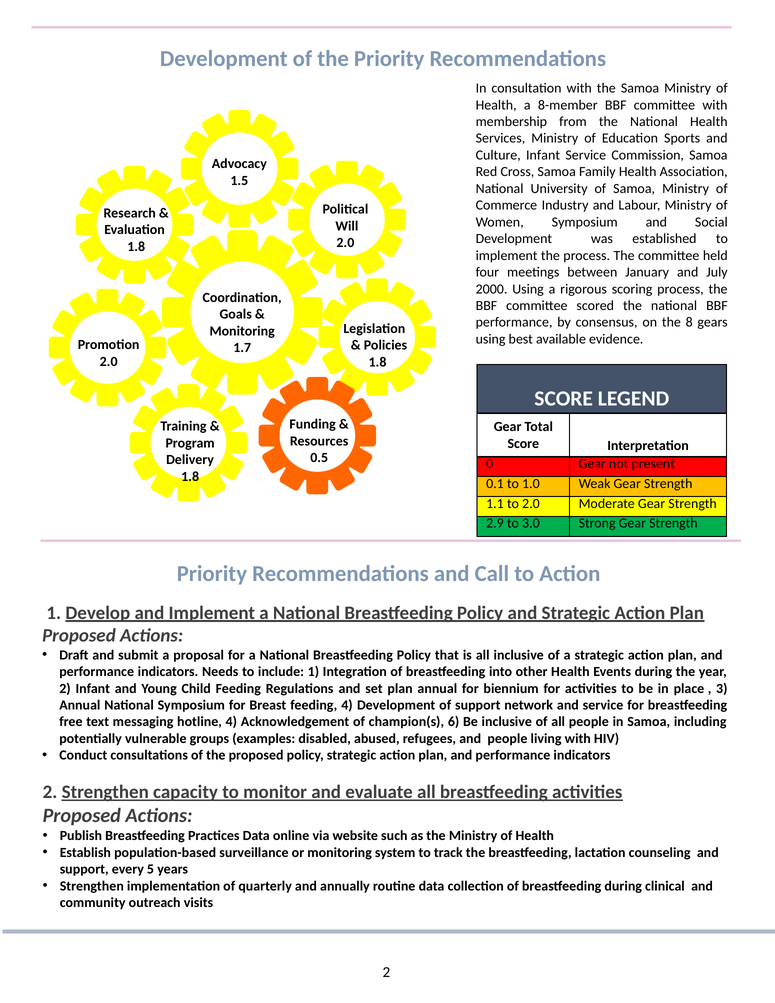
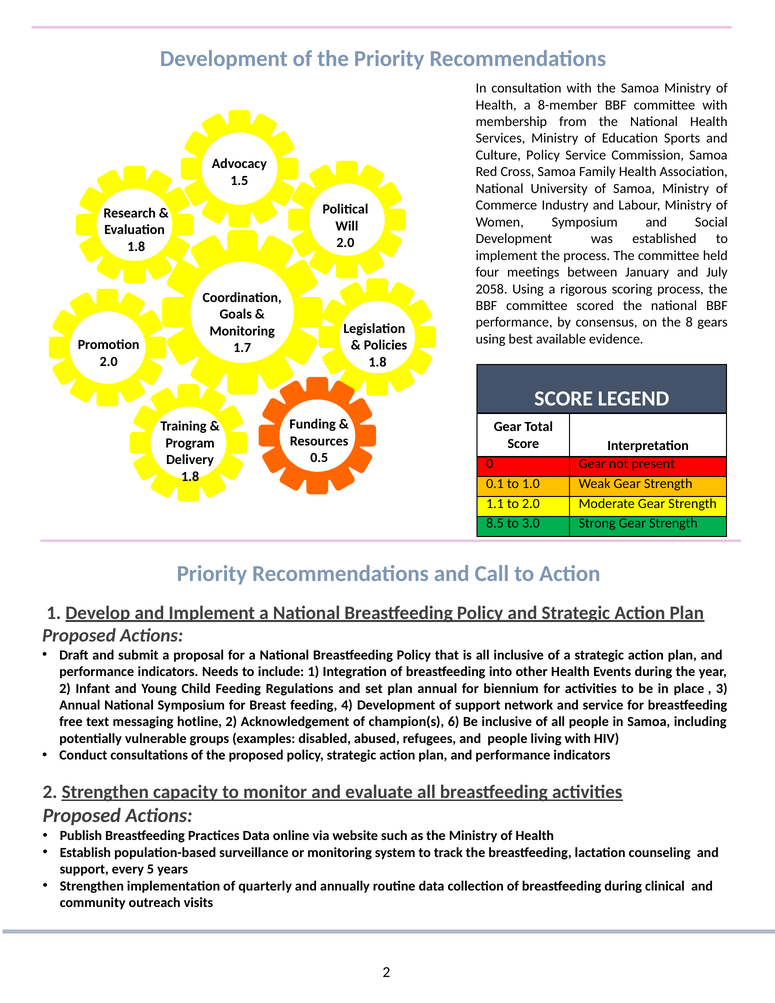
Culture Infant: Infant -> Policy
2000: 2000 -> 2058
2.9: 2.9 -> 8.5
hotline 4: 4 -> 2
